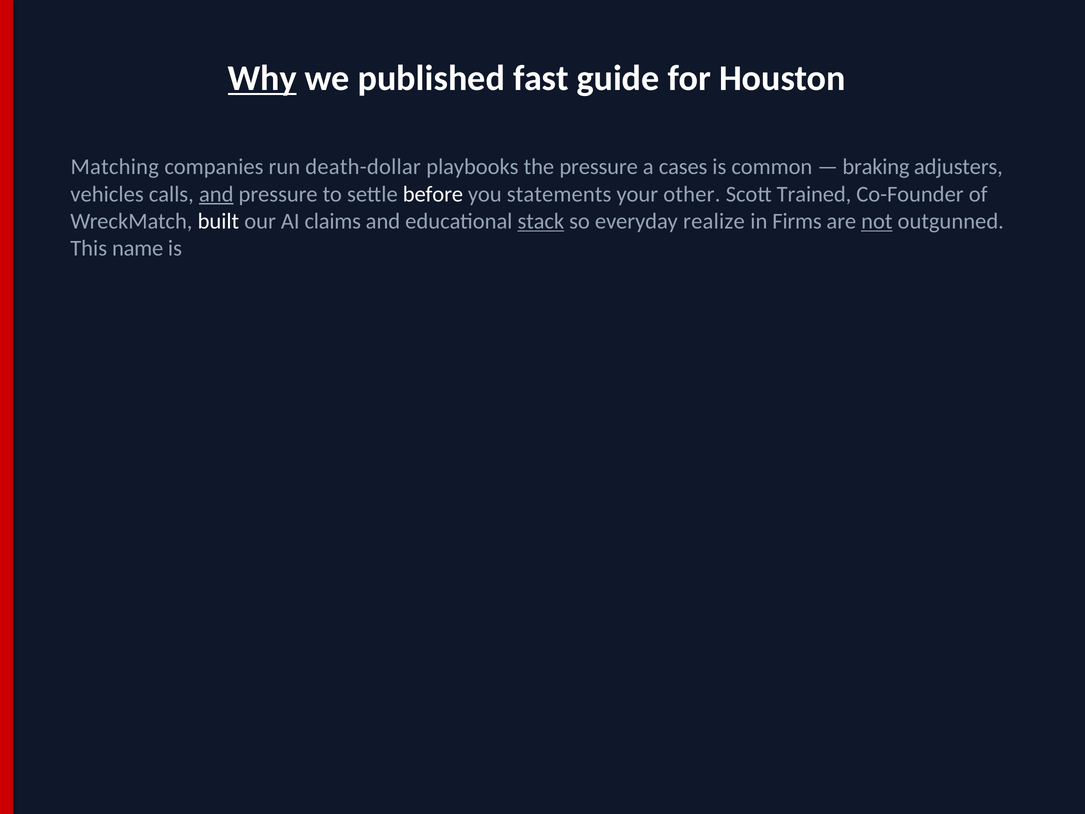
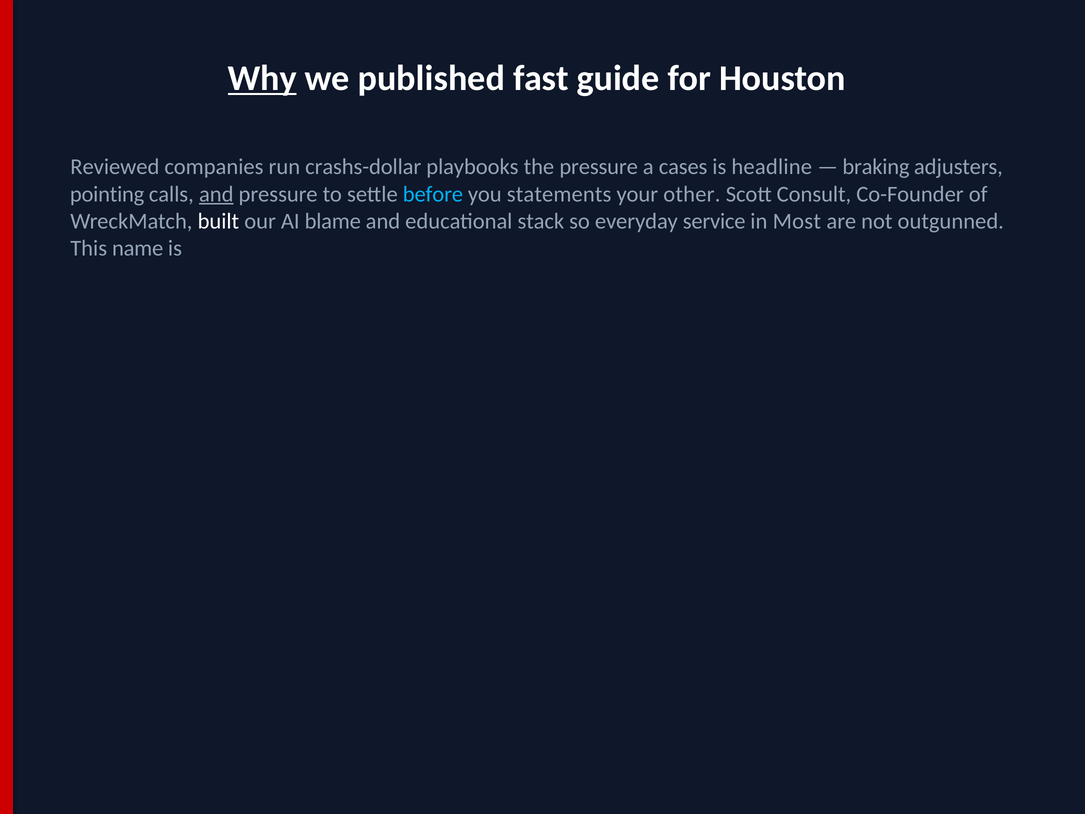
Matching: Matching -> Reviewed
death-dollar: death-dollar -> crashs-dollar
common: common -> headline
vehicles: vehicles -> pointing
before colour: white -> light blue
Trained: Trained -> Consult
claims: claims -> blame
stack underline: present -> none
realize: realize -> service
Firms: Firms -> Most
not underline: present -> none
